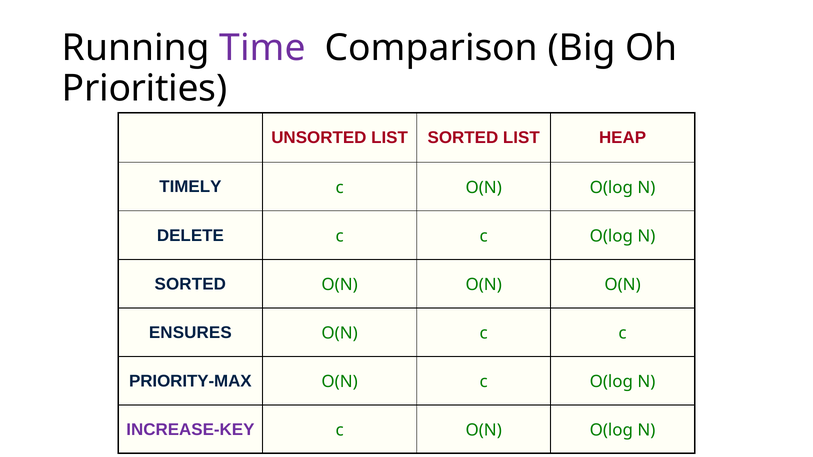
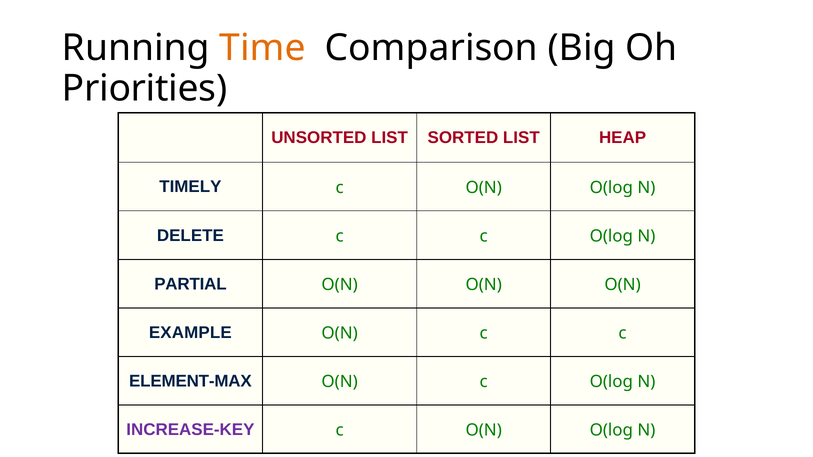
Time colour: purple -> orange
SORTED at (190, 284): SORTED -> PARTIAL
ENSURES: ENSURES -> EXAMPLE
PRIORITY-MAX: PRIORITY-MAX -> ELEMENT-MAX
